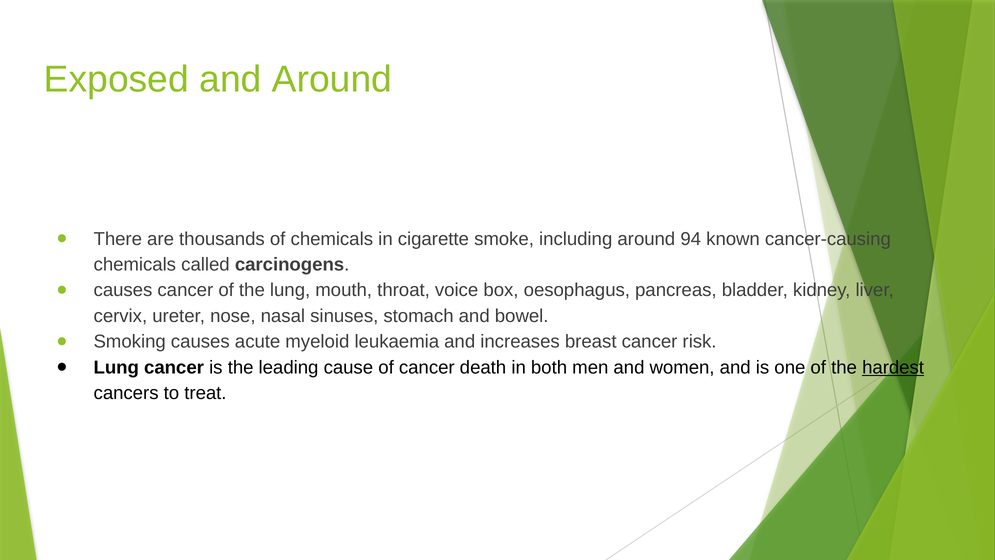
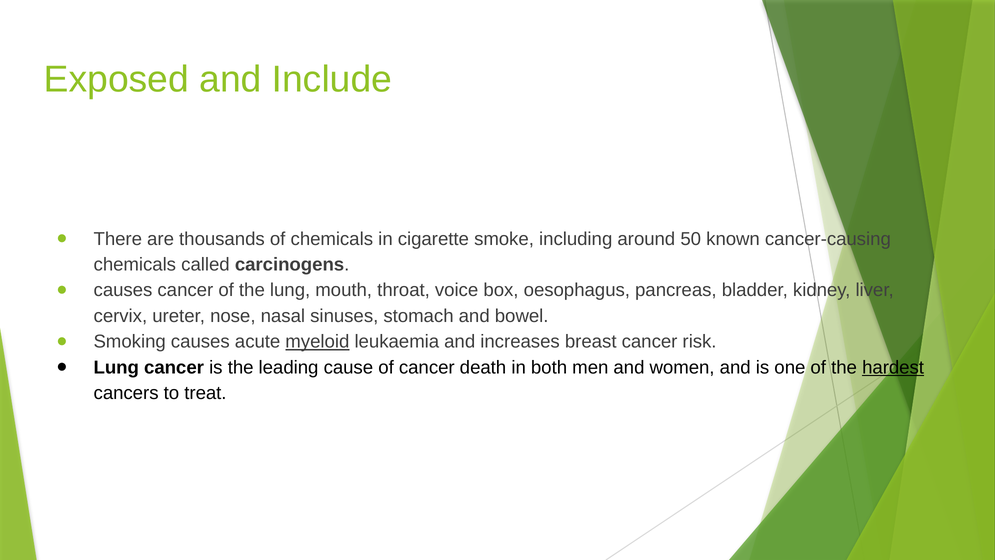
and Around: Around -> Include
94: 94 -> 50
myeloid underline: none -> present
